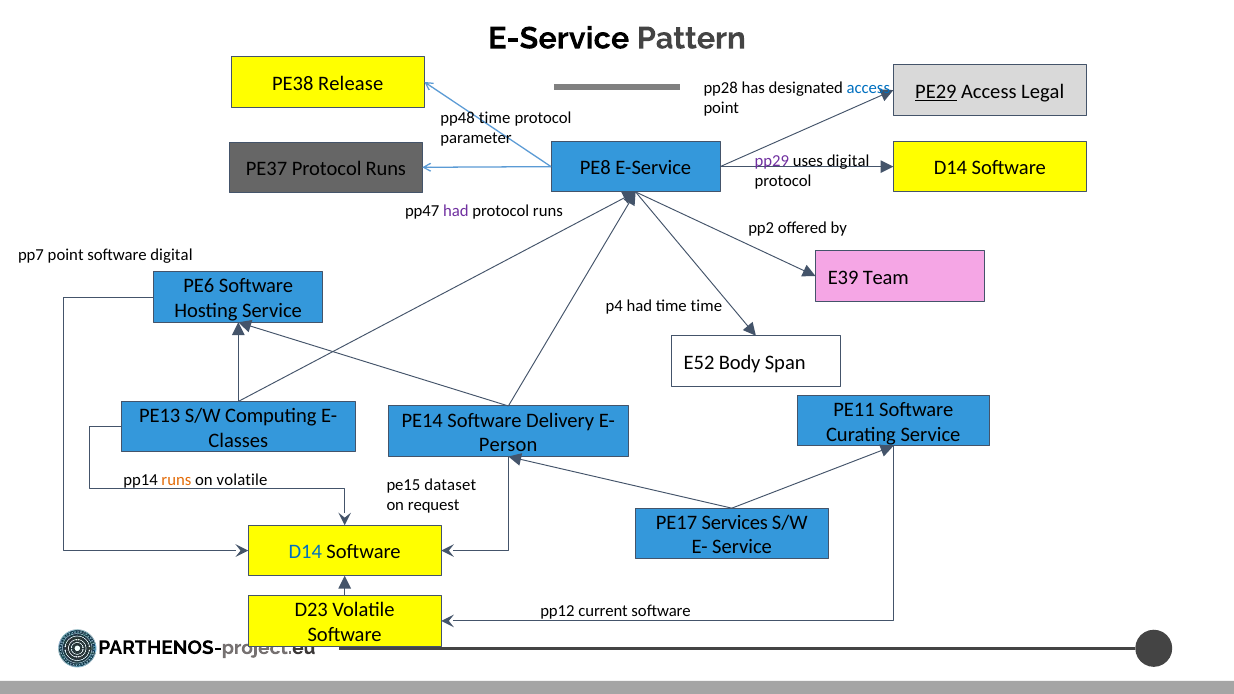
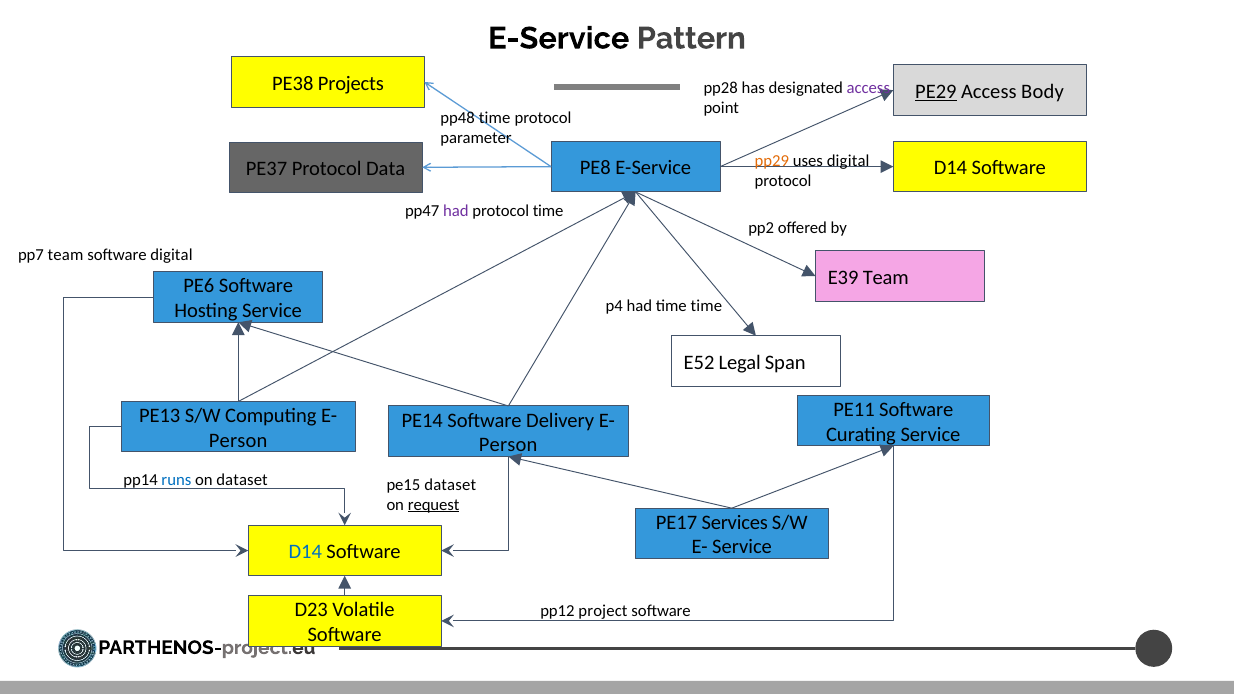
Release: Release -> Projects
access at (868, 88) colour: blue -> purple
Legal: Legal -> Body
pp29 colour: purple -> orange
PE37 Protocol Runs: Runs -> Data
runs at (548, 211): runs -> time
pp7 point: point -> team
Body: Body -> Legal
Classes at (238, 441): Classes -> Person
runs at (176, 480) colour: orange -> blue
on volatile: volatile -> dataset
request underline: none -> present
current: current -> project
